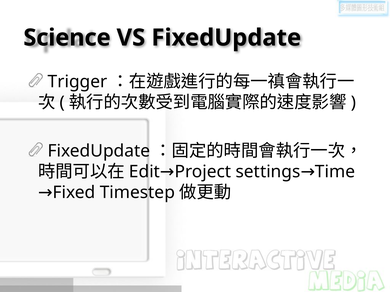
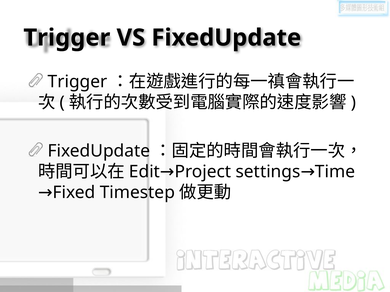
Science at (67, 38): Science -> Trigger
